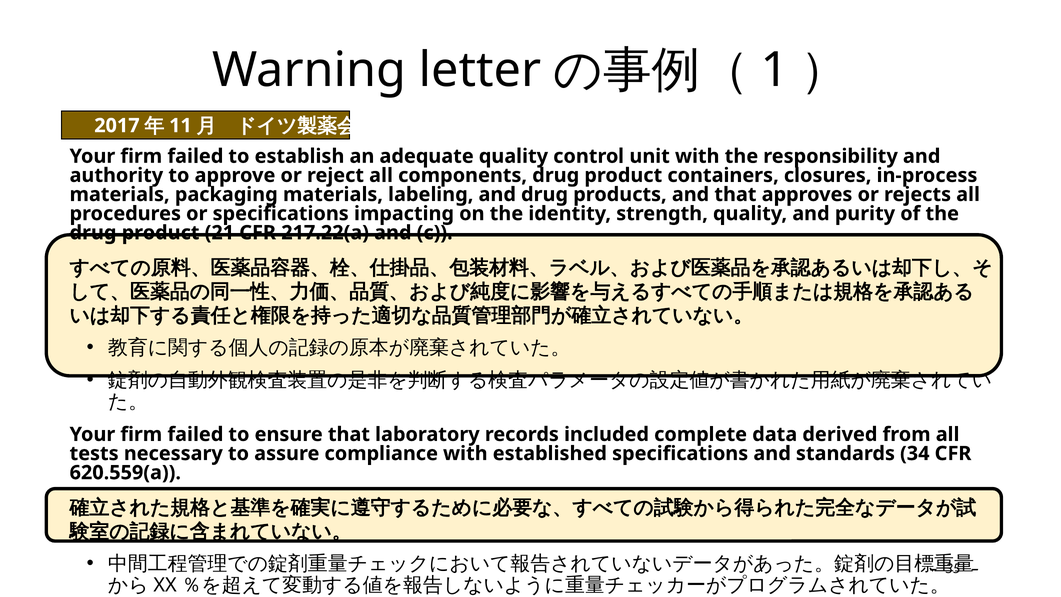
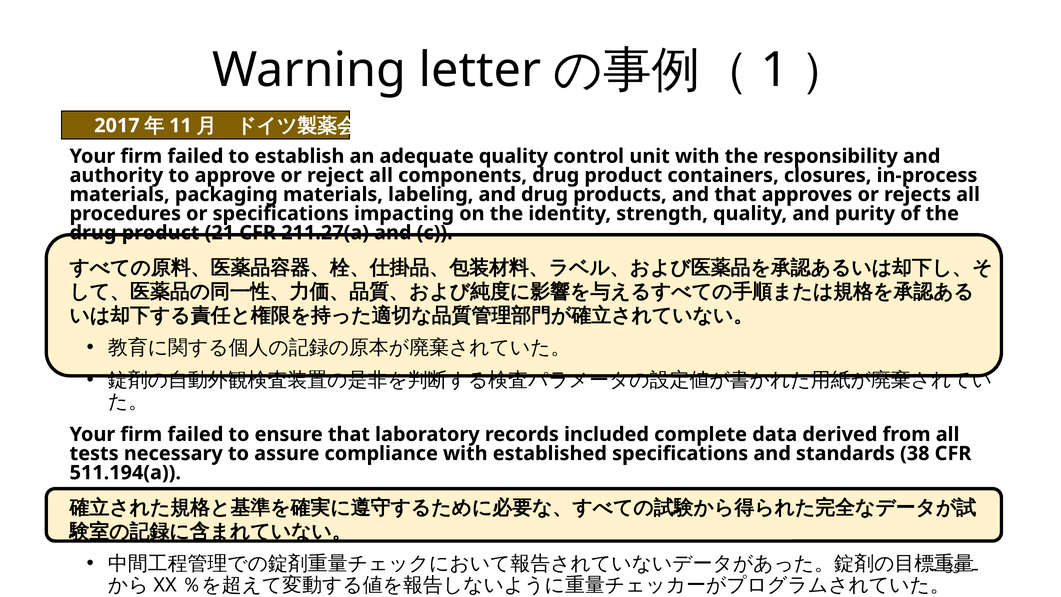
217.22(a: 217.22(a -> 211.27(a
34: 34 -> 38
620.559(a: 620.559(a -> 511.194(a
